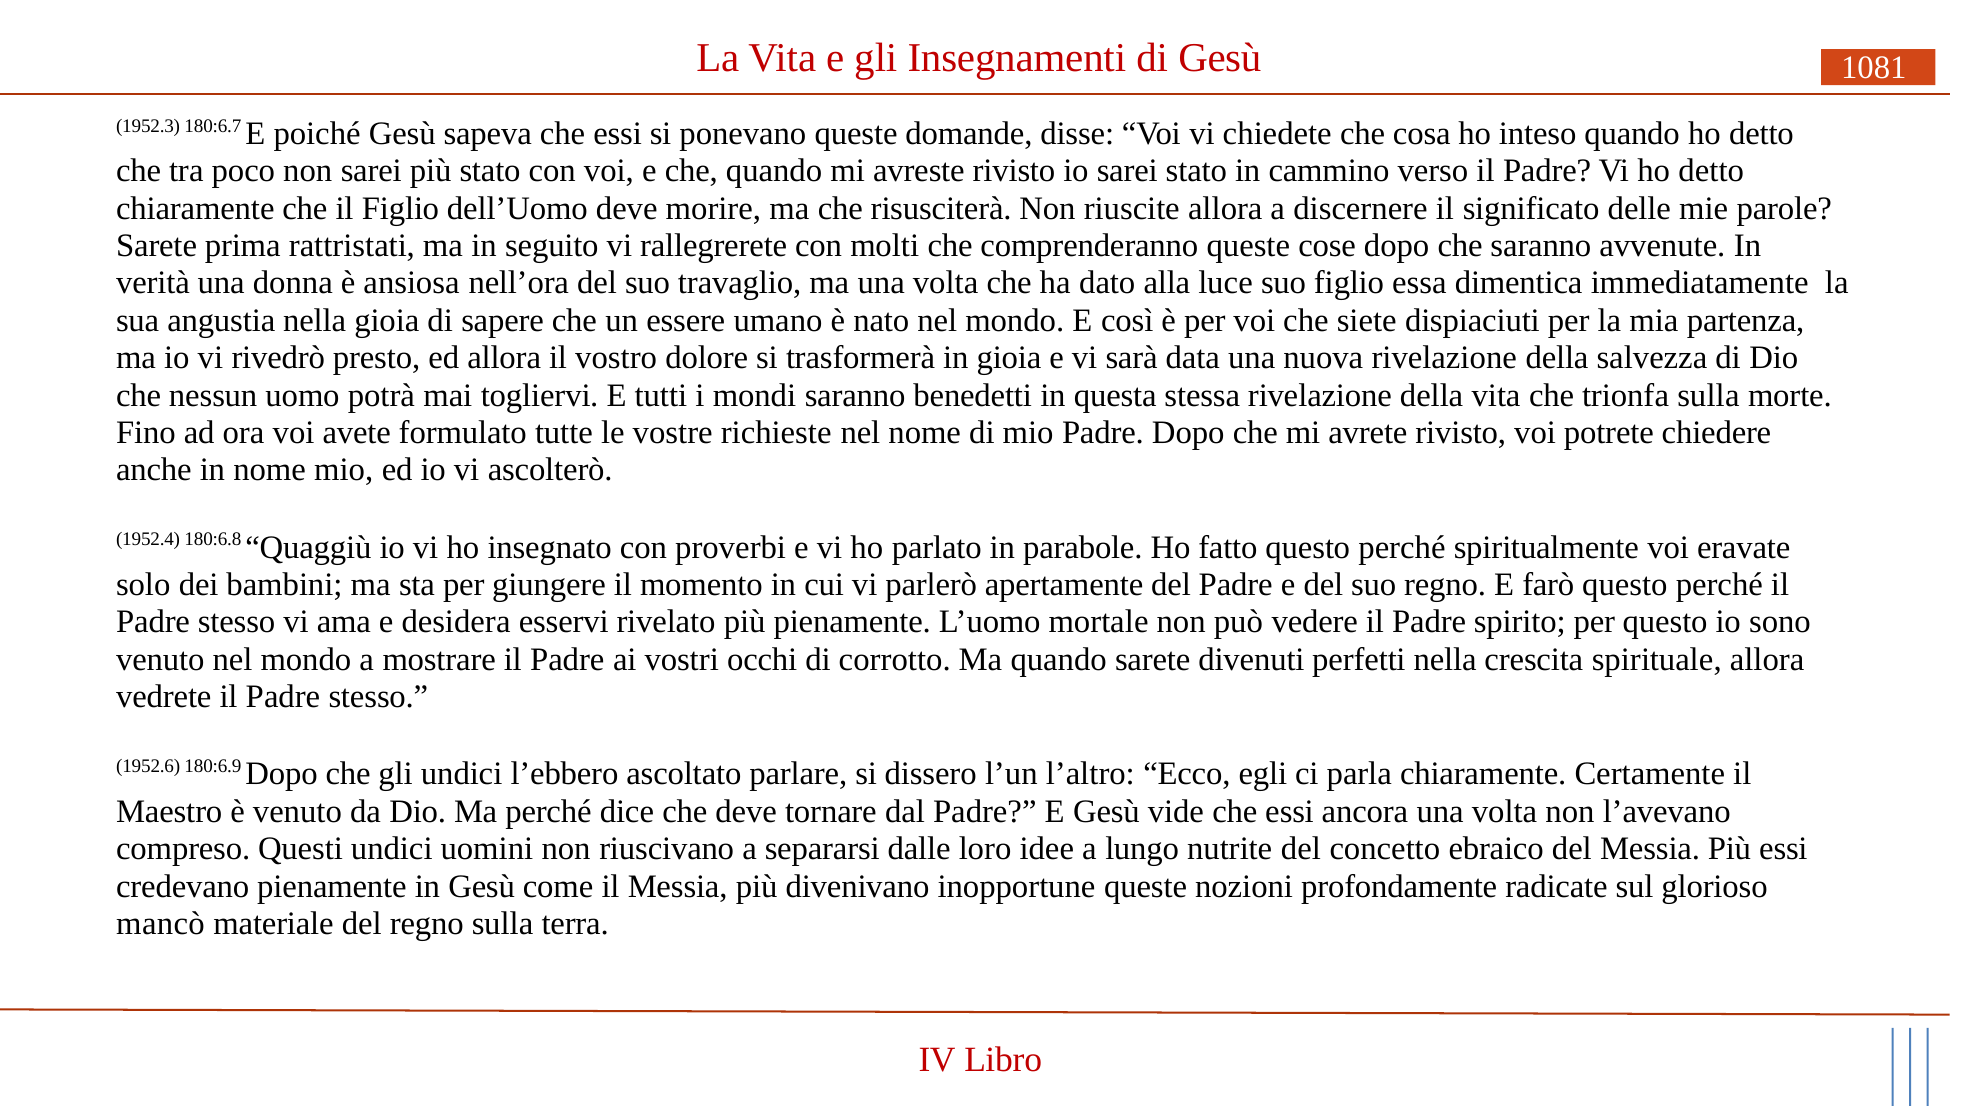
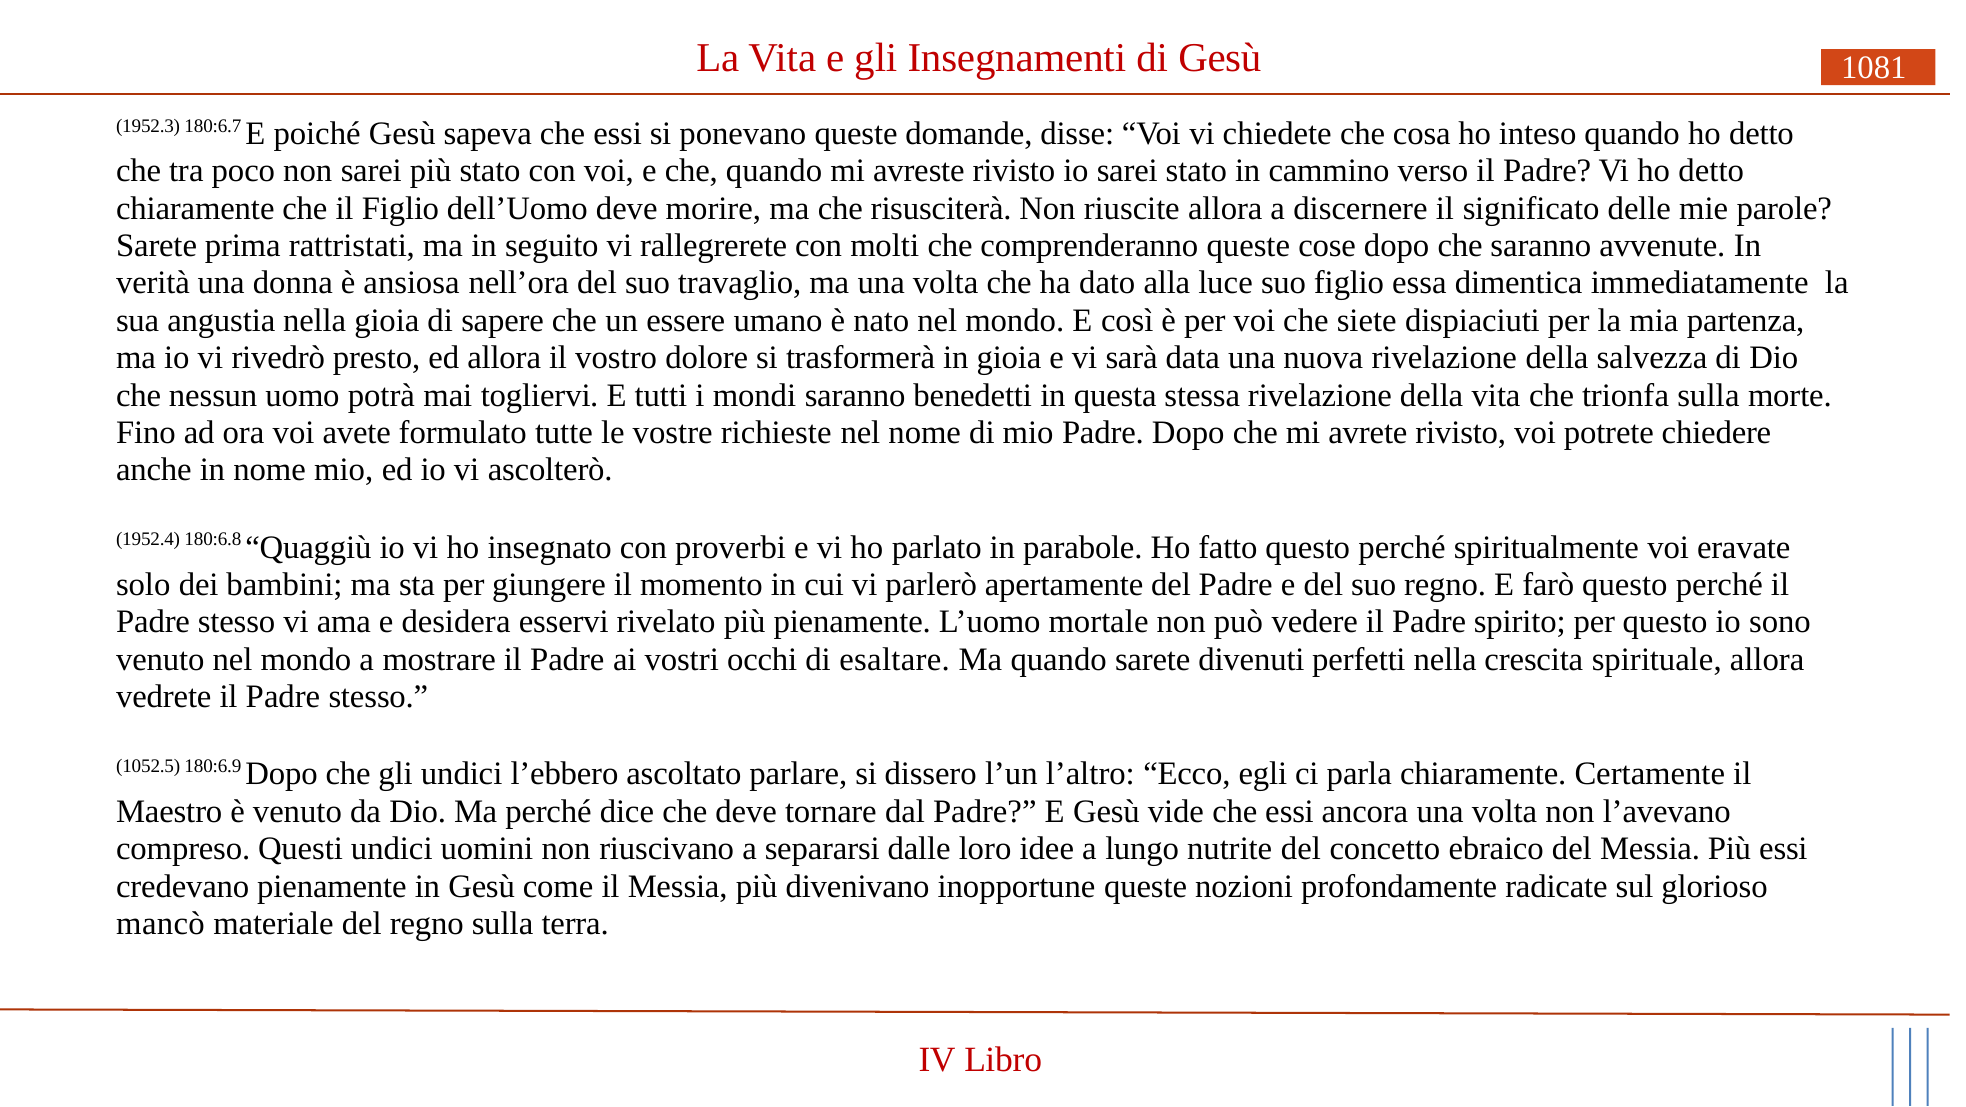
corrotto: corrotto -> esaltare
1952.6: 1952.6 -> 1052.5
